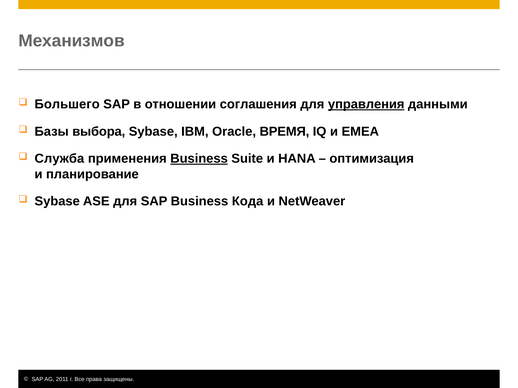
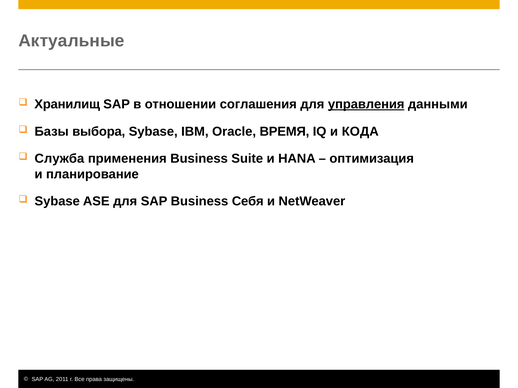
Механизмов: Механизмов -> Актуальные
Большего: Большего -> Хранилищ
EMEA: EMEA -> КОДА
Business at (199, 159) underline: present -> none
Кода: Кода -> Себя
